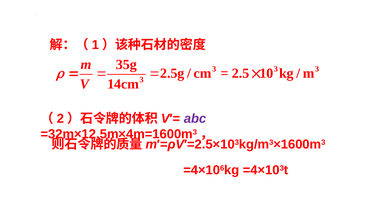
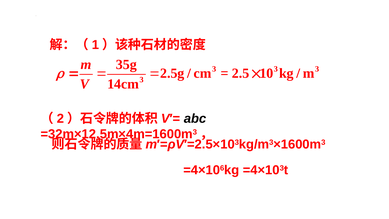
abc colour: purple -> black
